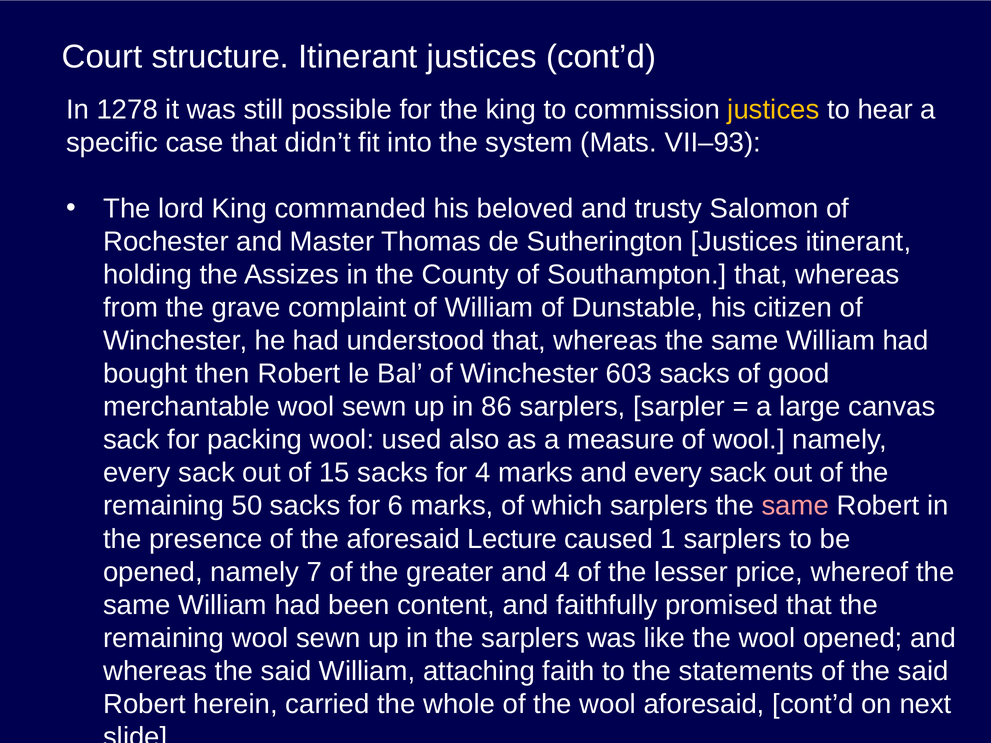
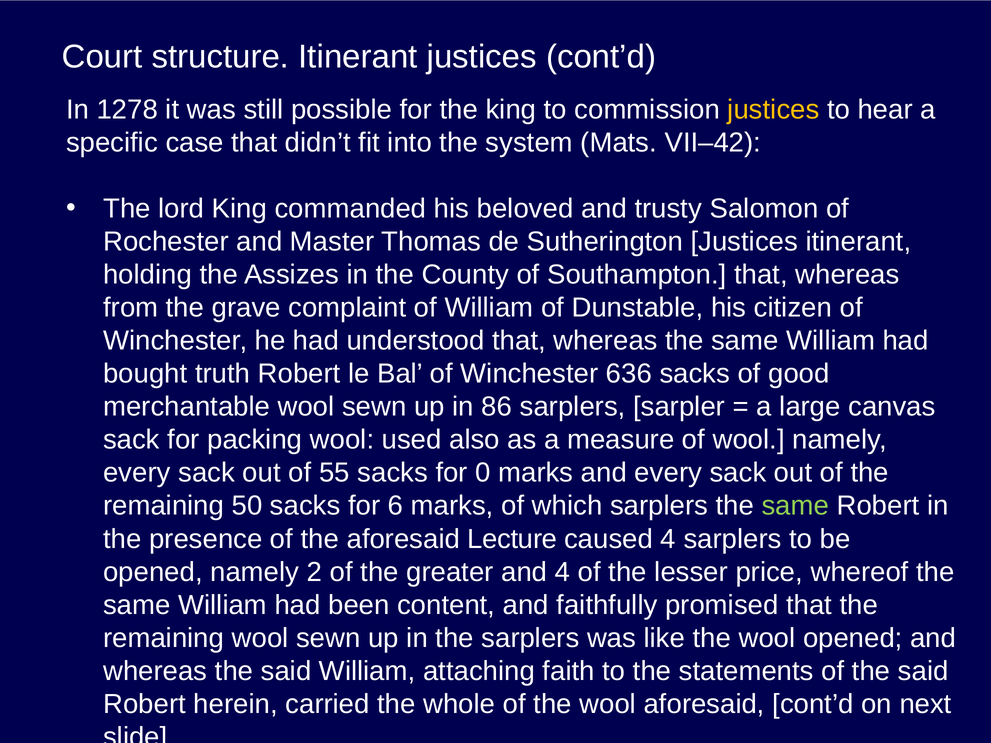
VII–93: VII–93 -> VII–42
then: then -> truth
603: 603 -> 636
15: 15 -> 55
for 4: 4 -> 0
same at (795, 506) colour: pink -> light green
caused 1: 1 -> 4
7: 7 -> 2
